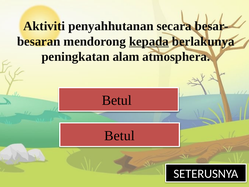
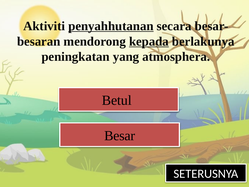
penyahhutanan underline: none -> present
alam: alam -> yang
Betul at (120, 136): Betul -> Besar
